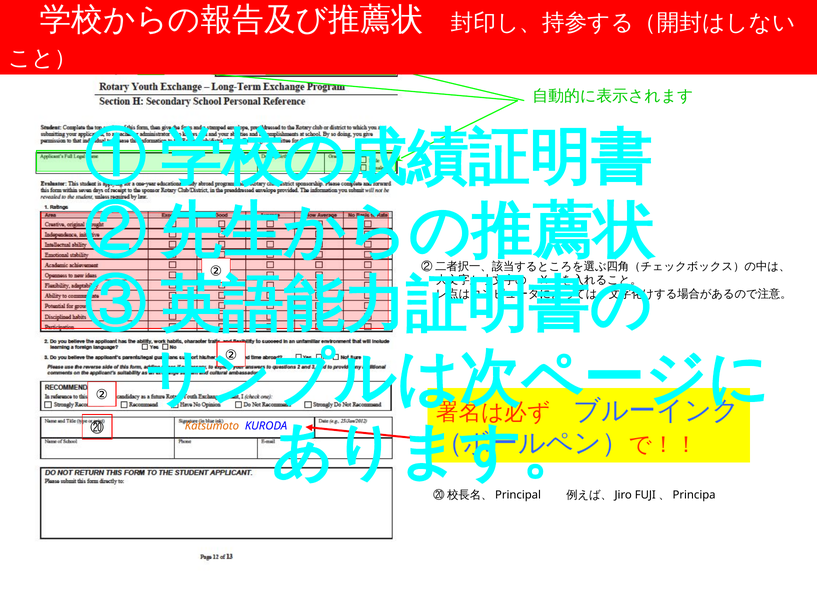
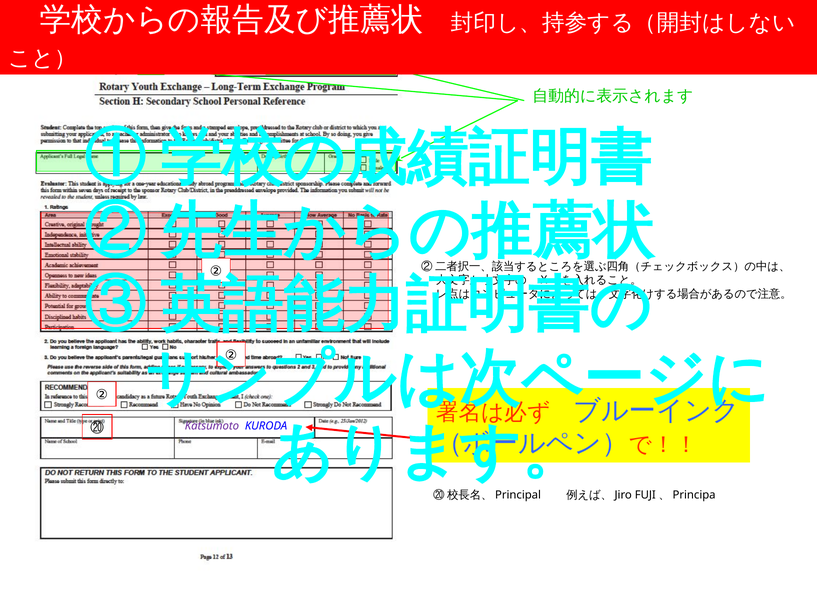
Katsumoto colour: orange -> purple
